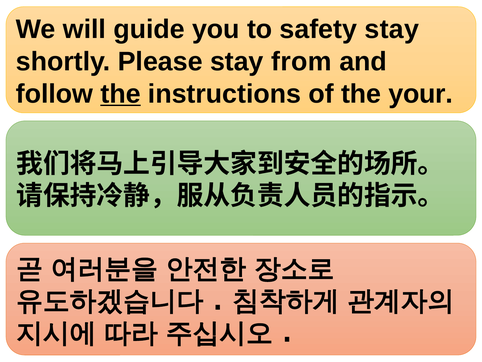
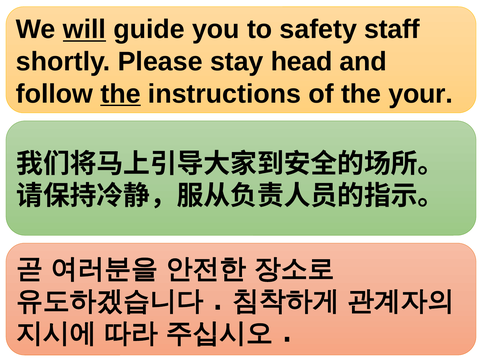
will underline: none -> present
safety stay: stay -> staff
from: from -> head
